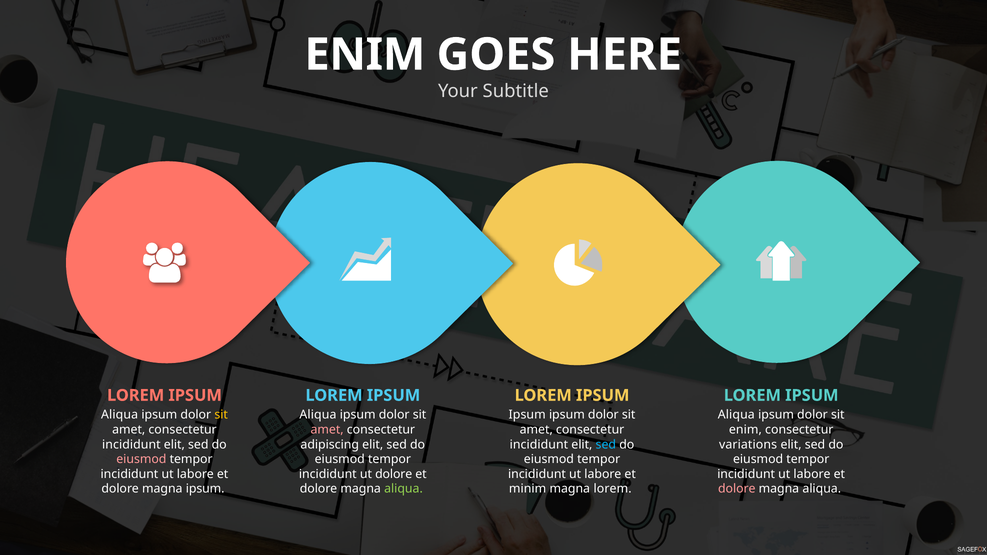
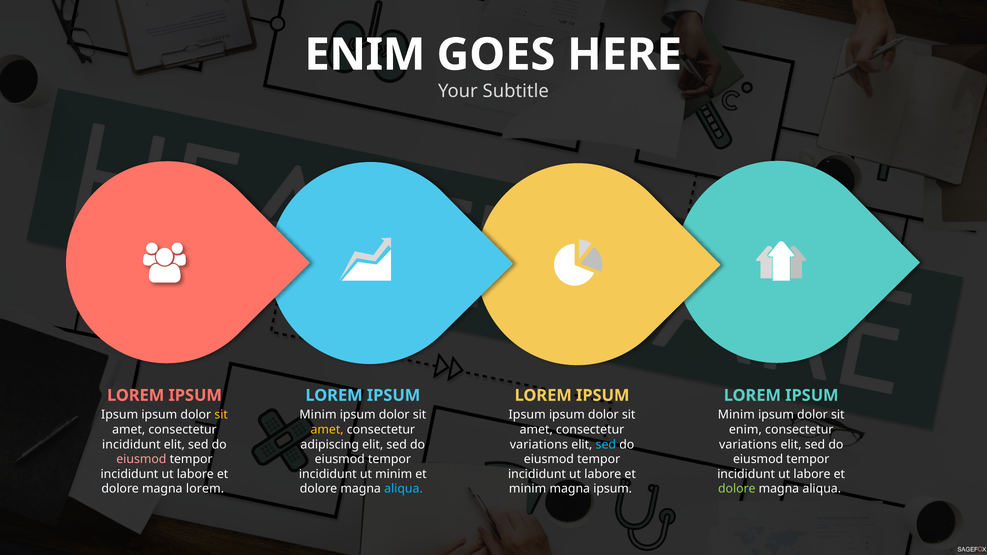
Aliqua at (120, 415): Aliqua -> Ipsum
Aliqua at (318, 415): Aliqua -> Minim
Aliqua at (736, 415): Aliqua -> Minim
amet at (327, 430) colour: pink -> yellow
incididunt at (539, 445): incididunt -> variations
ut dolore: dolore -> minim
magna ipsum: ipsum -> lorem
aliqua at (403, 489) colour: light green -> light blue
magna lorem: lorem -> ipsum
dolore at (737, 489) colour: pink -> light green
